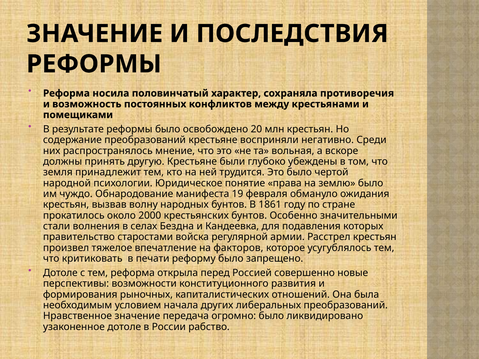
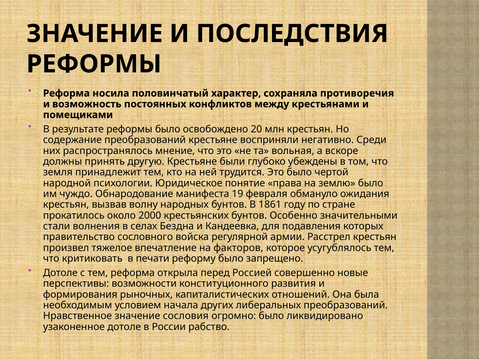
старостами: старостами -> сословного
передача: передача -> сословия
